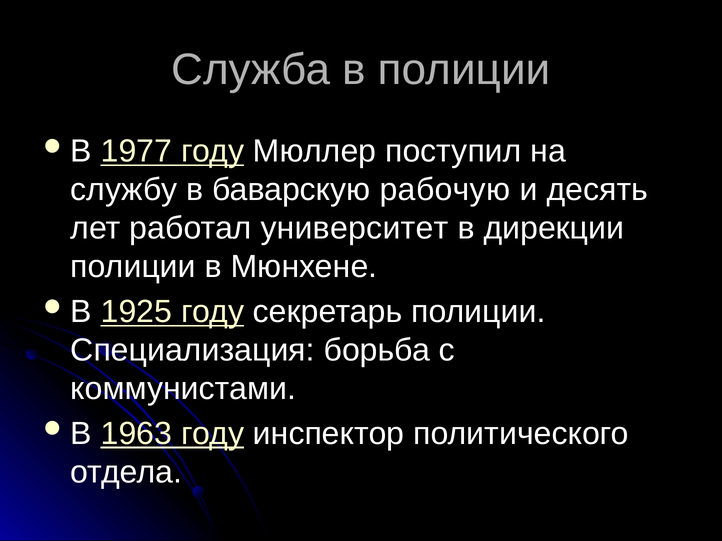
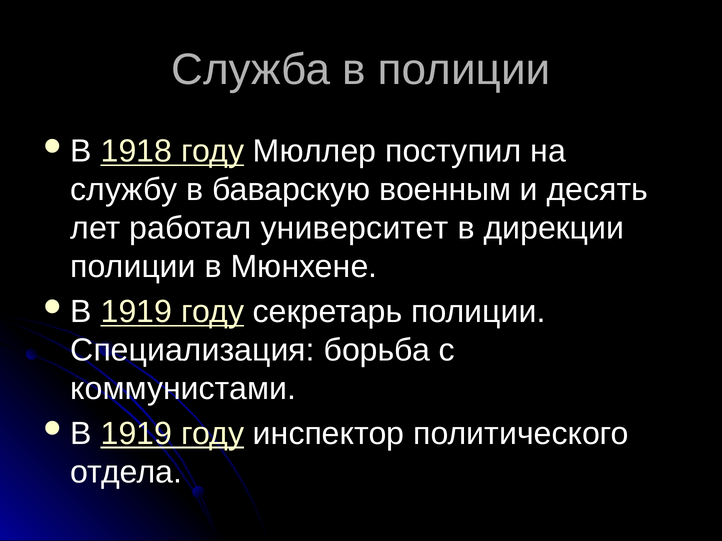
1977: 1977 -> 1918
рабочую: рабочую -> военным
1925 at (136, 312): 1925 -> 1919
1963 at (136, 434): 1963 -> 1919
